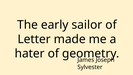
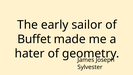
Letter: Letter -> Buffet
